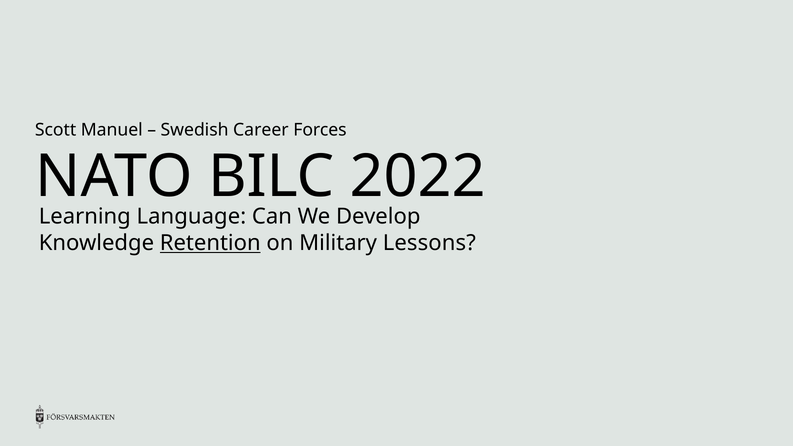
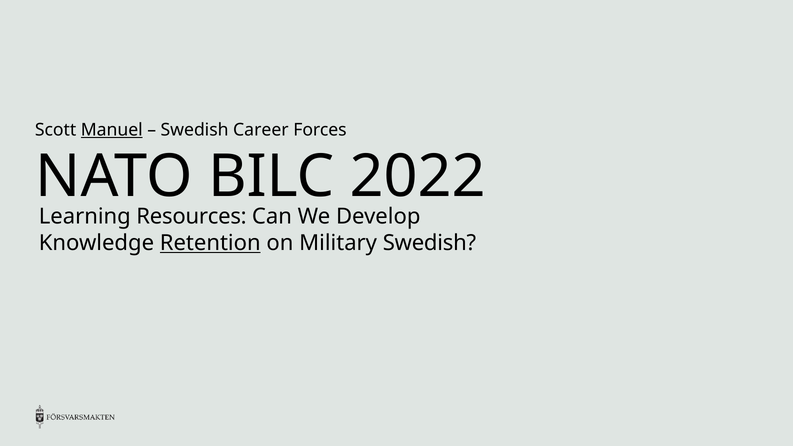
Manuel underline: none -> present
Language: Language -> Resources
Military Lessons: Lessons -> Swedish
